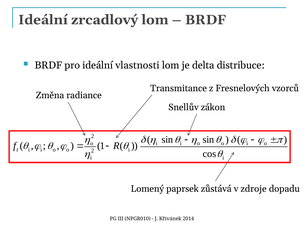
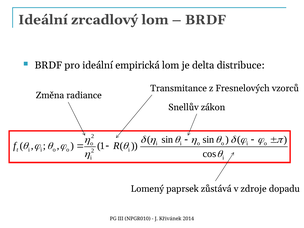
vlastnosti: vlastnosti -> empirická
